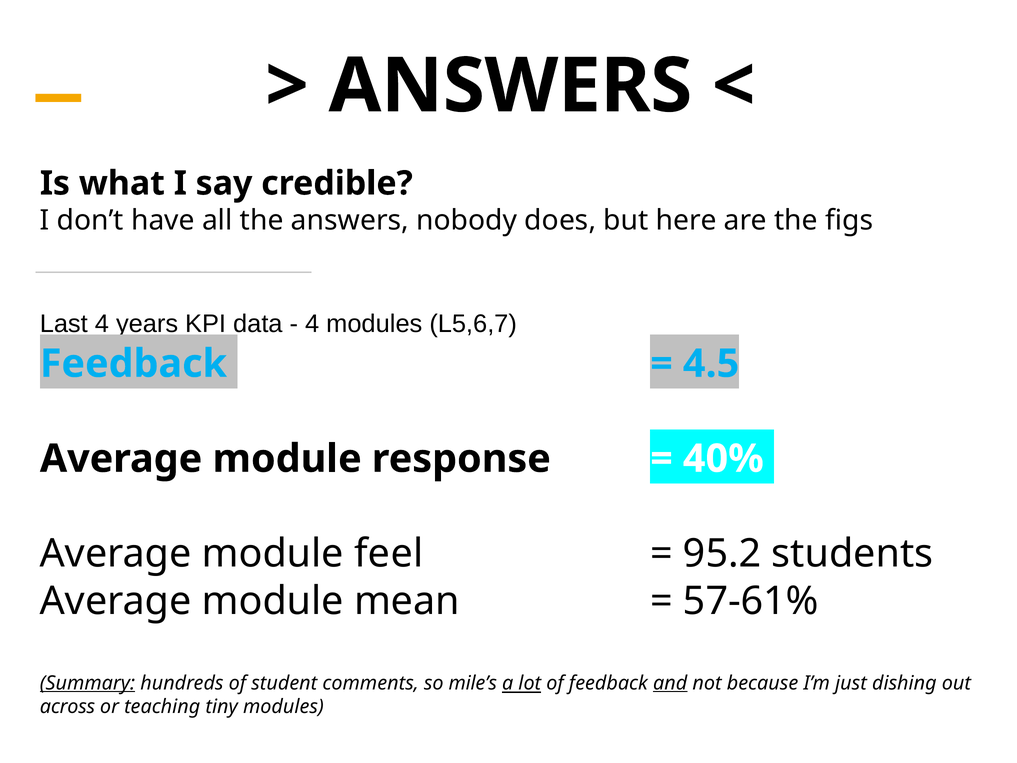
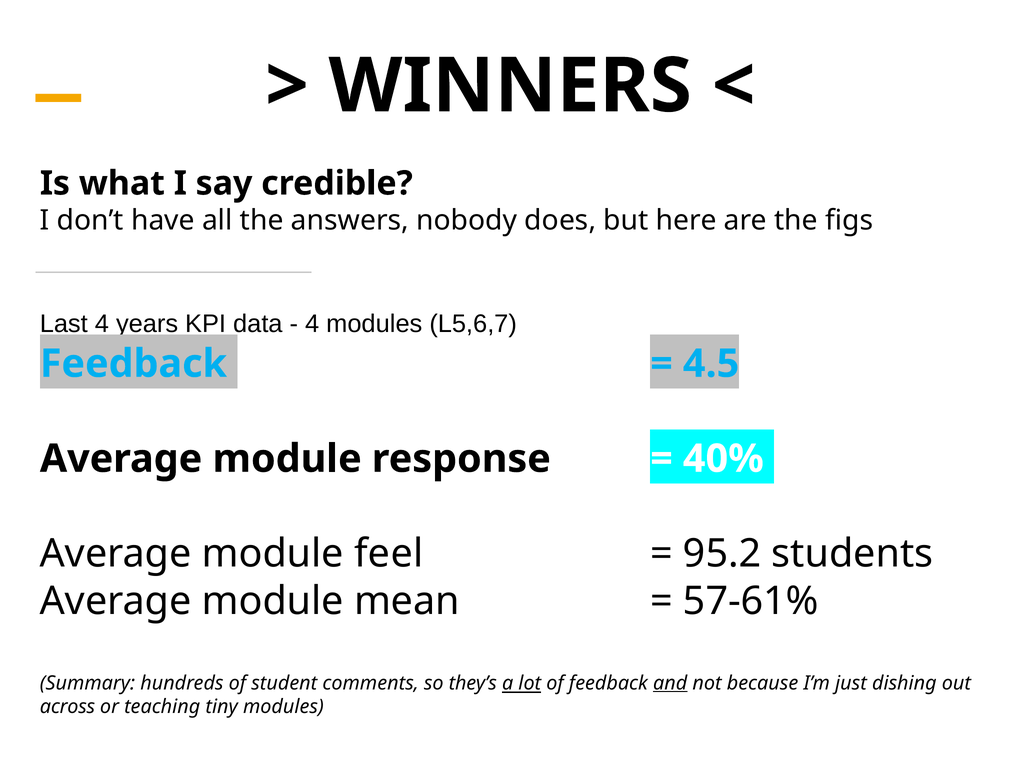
ANSWERS at (510, 86): ANSWERS -> WINNERS
Summary underline: present -> none
mile’s: mile’s -> they’s
